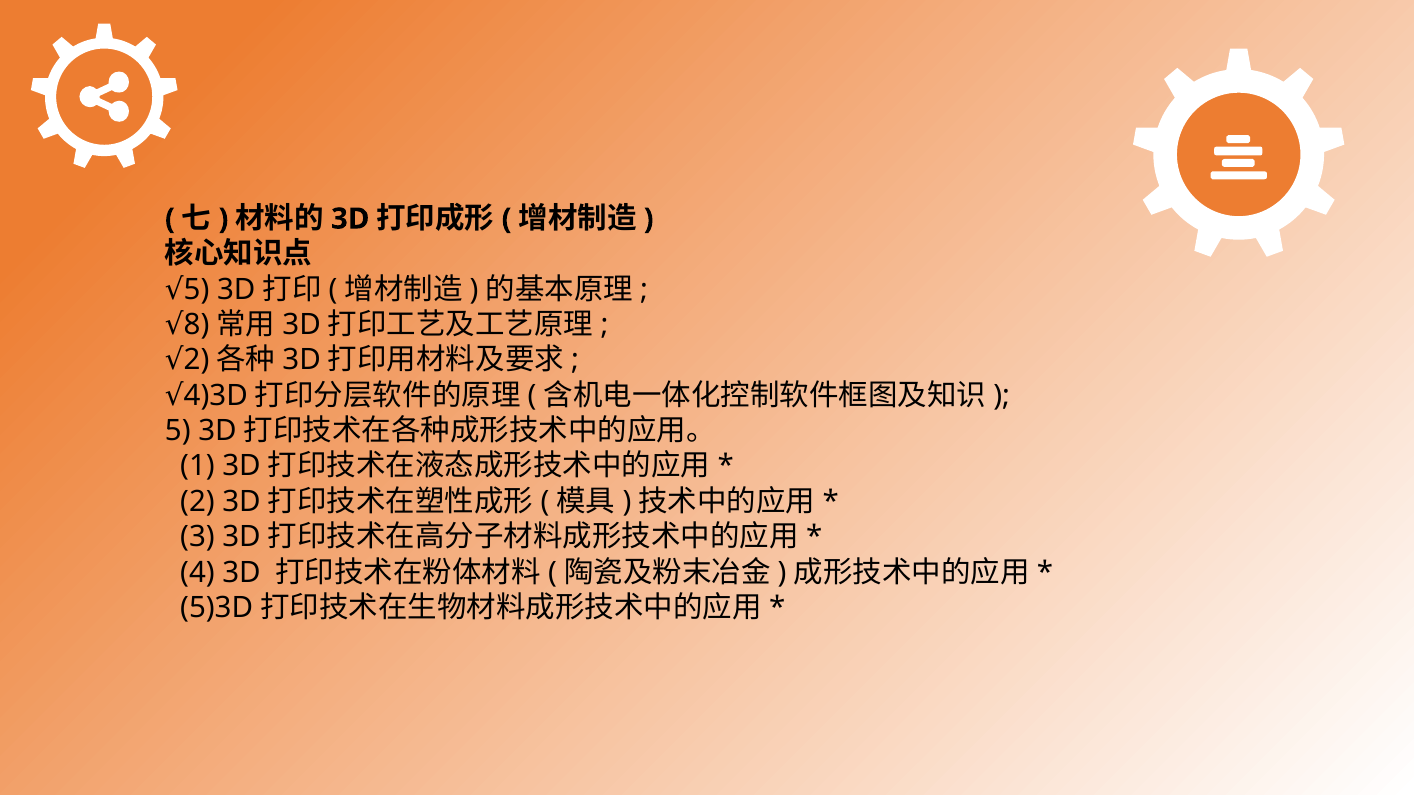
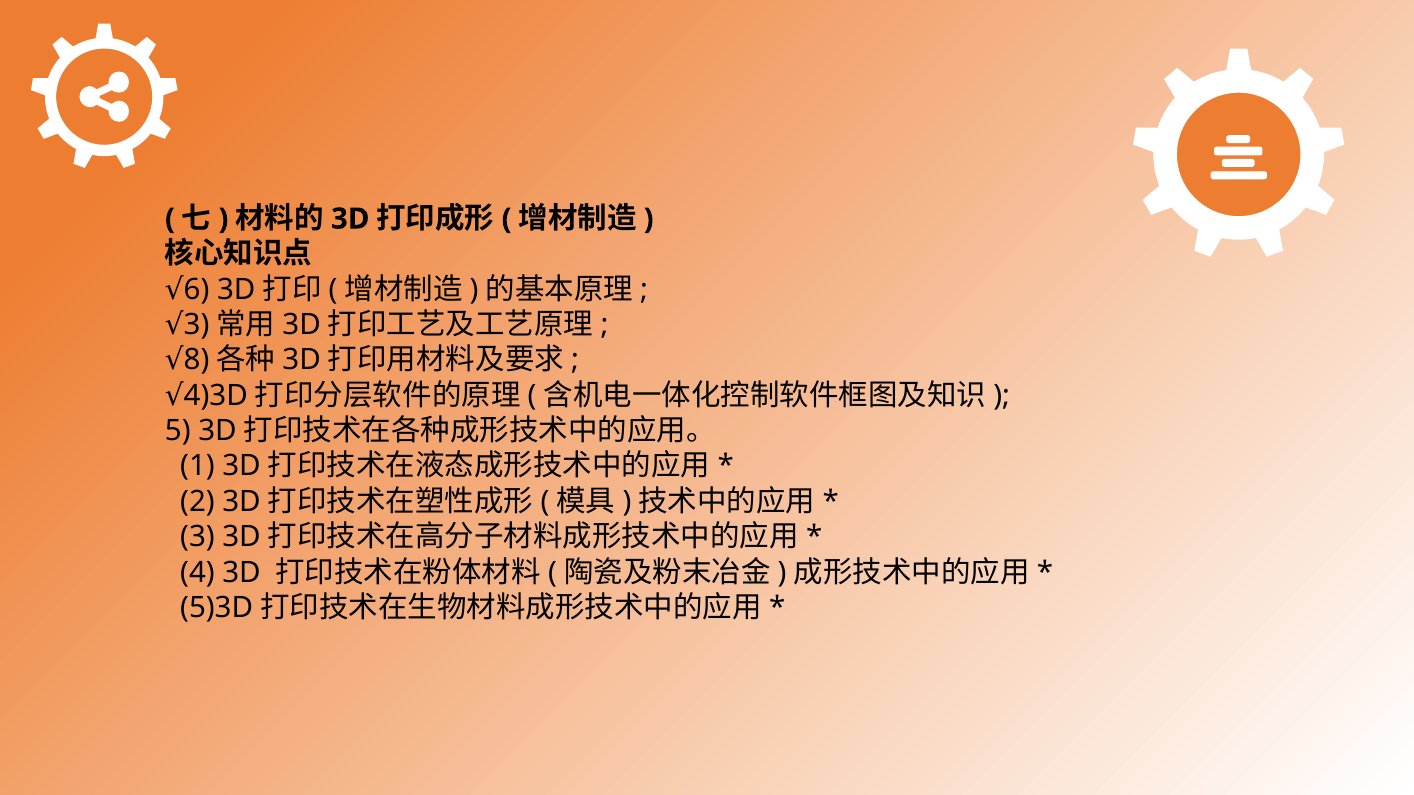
5 at (197, 290): 5 -> 6
8 at (197, 325): 8 -> 3
2 at (197, 360): 2 -> 8
